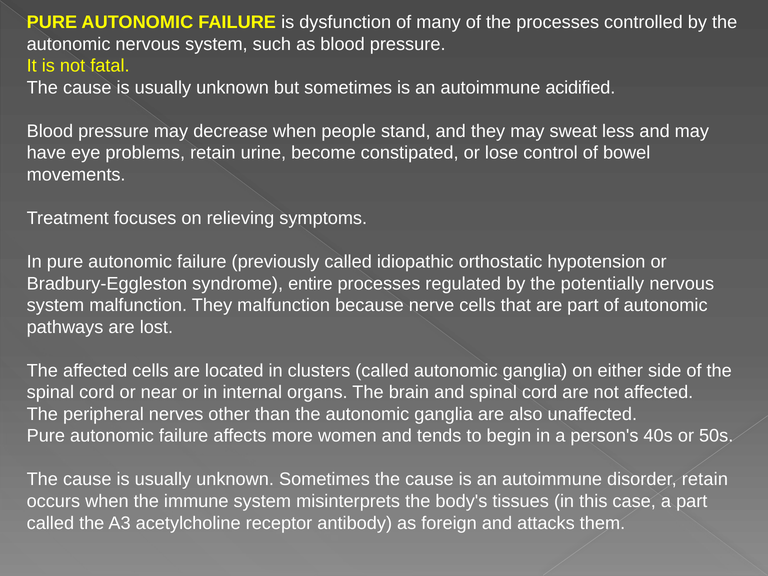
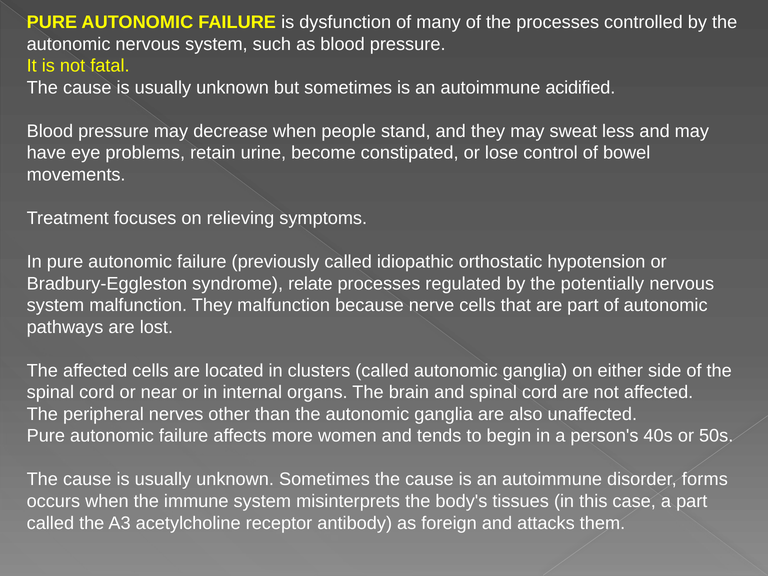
entire: entire -> relate
disorder retain: retain -> forms
